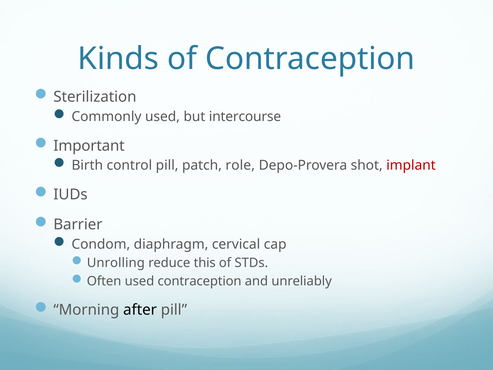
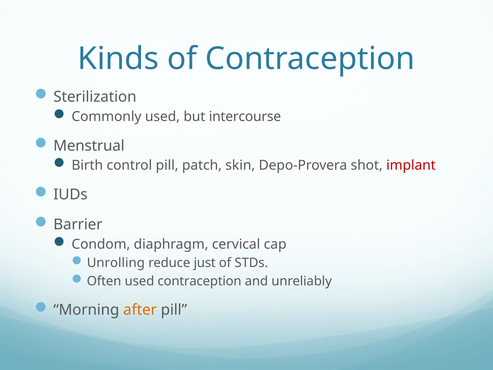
Important: Important -> Menstrual
role: role -> skin
this: this -> just
after colour: black -> orange
